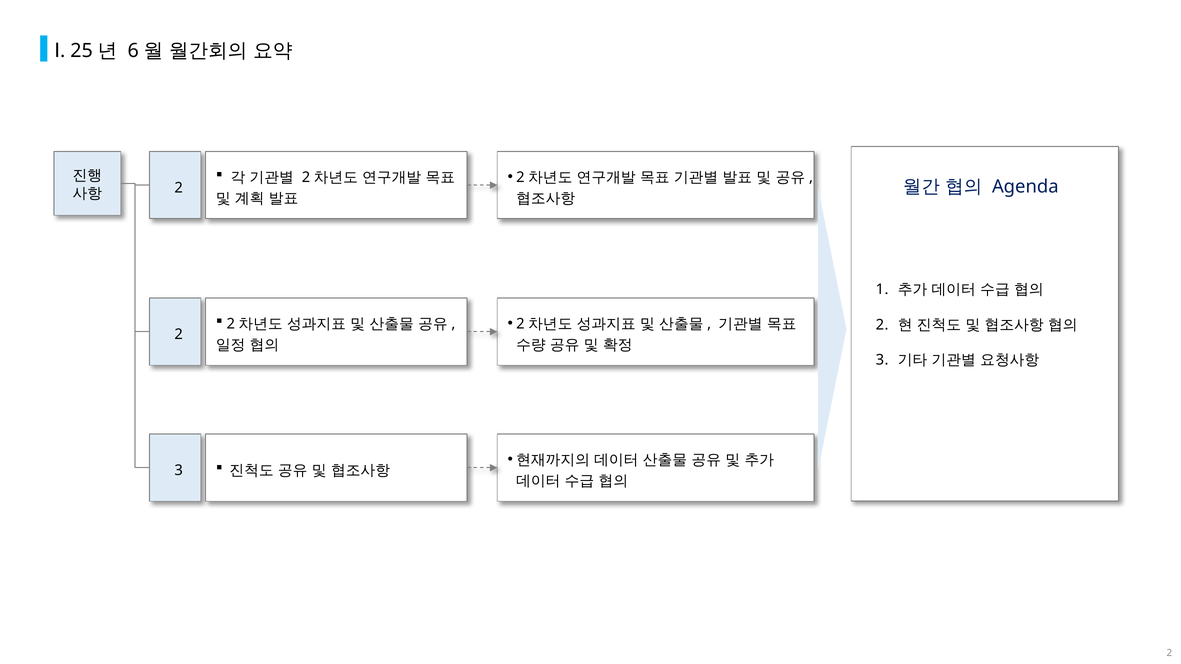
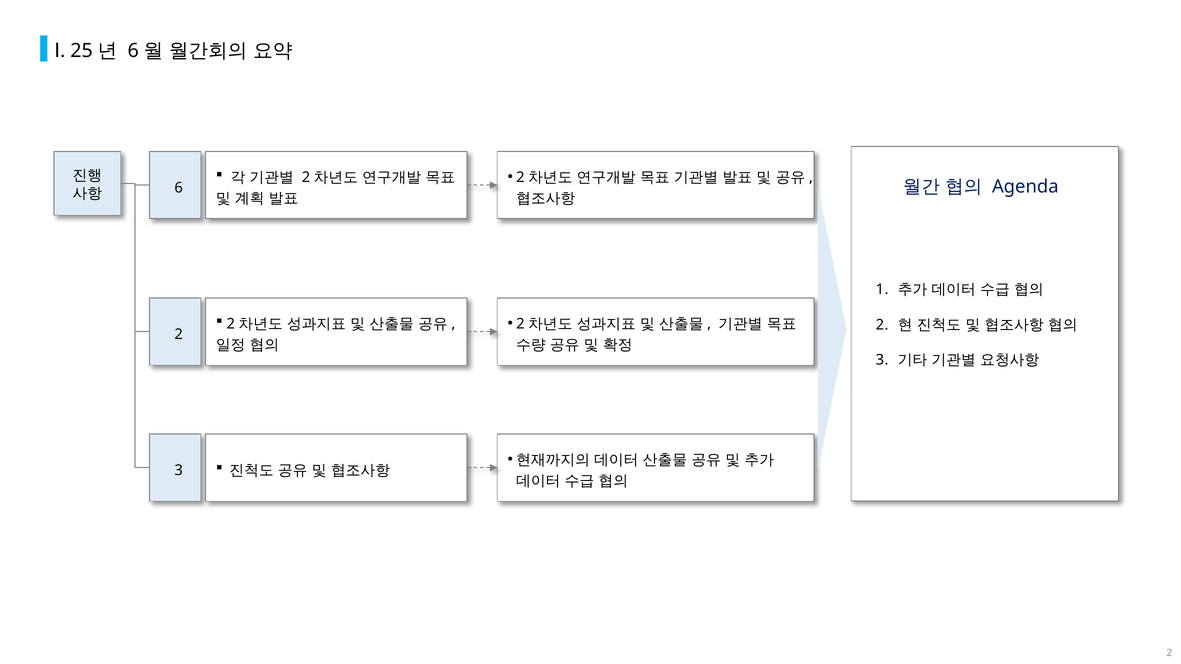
2 at (179, 188): 2 -> 6
